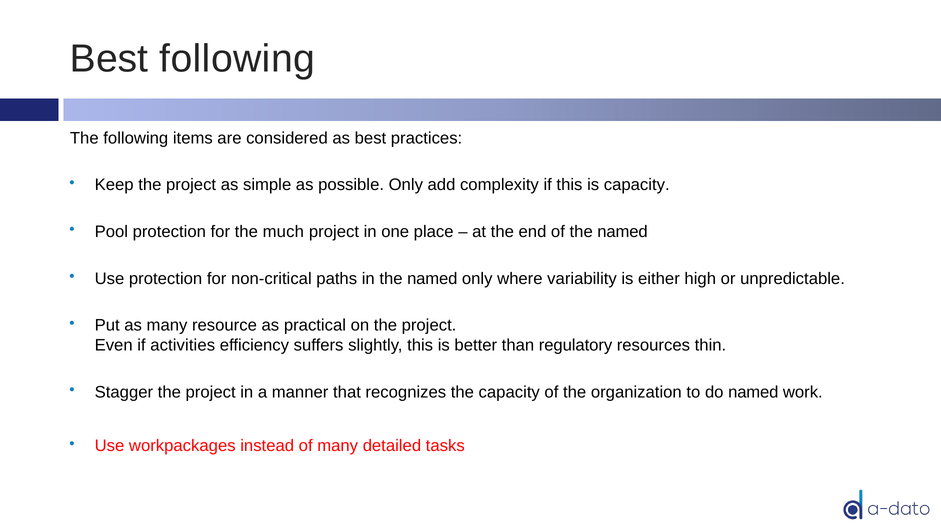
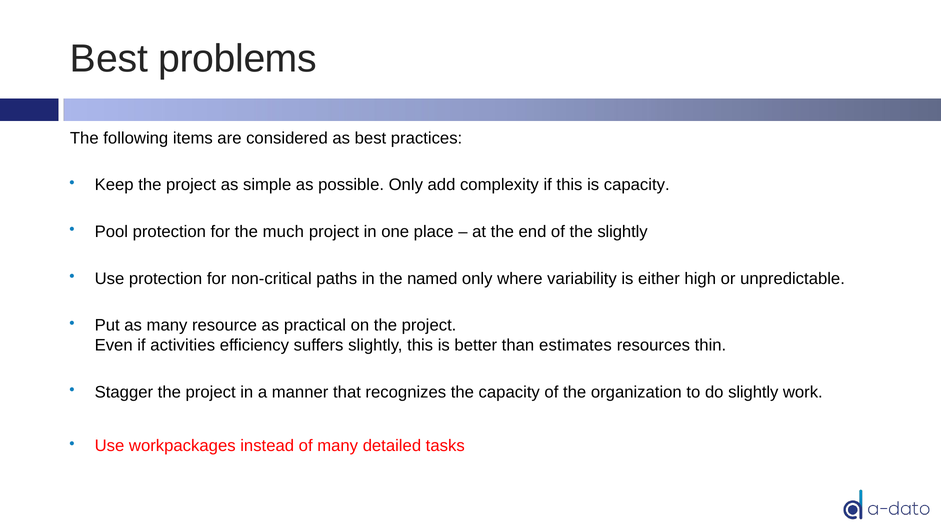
Best following: following -> problems
of the named: named -> slightly
regulatory: regulatory -> estimates
do named: named -> slightly
